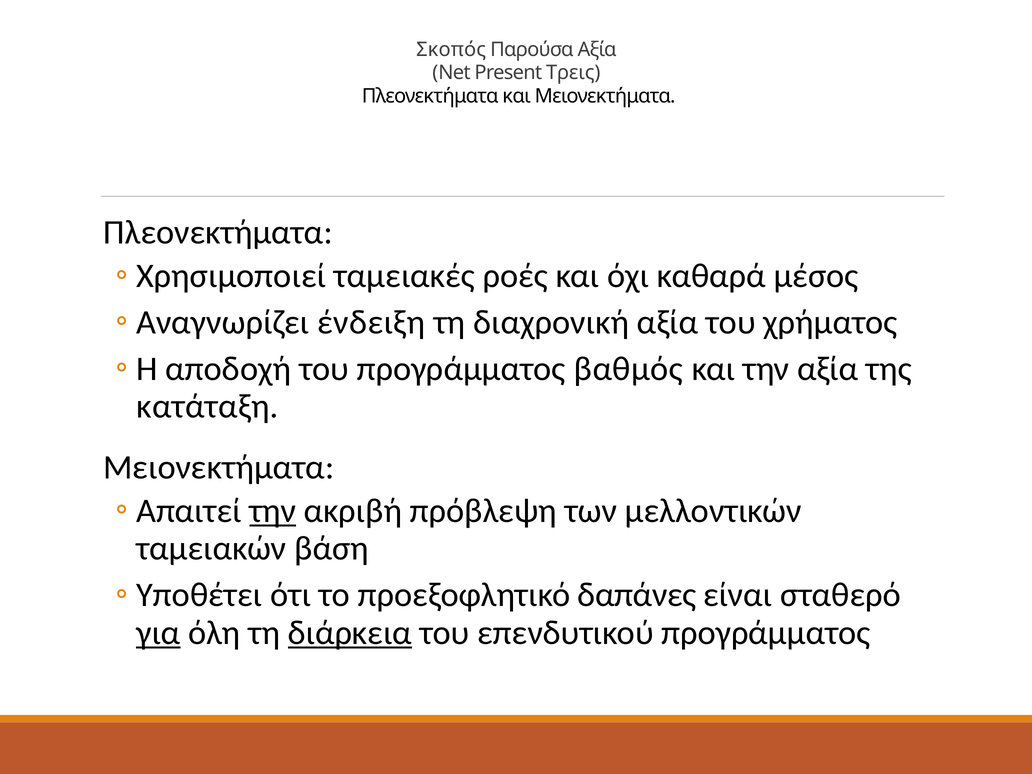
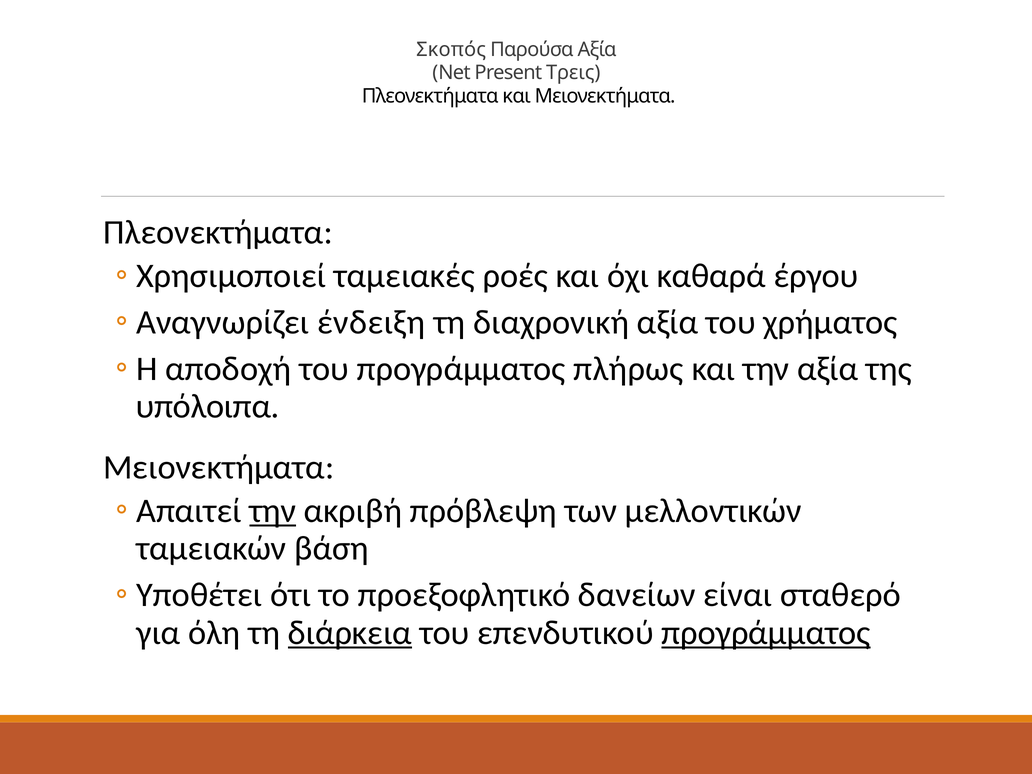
μέσος: μέσος -> έργου
βαθμός: βαθμός -> πλήρως
κατάταξη: κατάταξη -> υπόλοιπα
δαπάνες: δαπάνες -> δανείων
για underline: present -> none
προγράμματος at (766, 633) underline: none -> present
